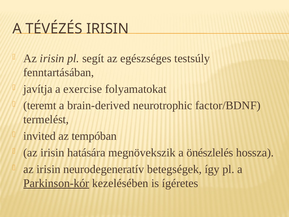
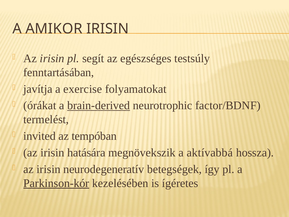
TÉVÉZÉS: TÉVÉZÉS -> AMIKOR
teremt: teremt -> órákat
brain-derived underline: none -> present
önészlelés: önészlelés -> aktívabbá
